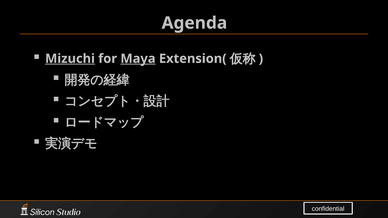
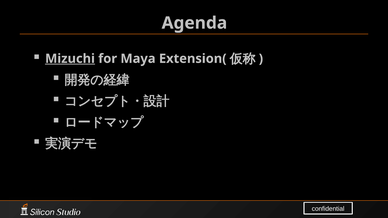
Maya underline: present -> none
